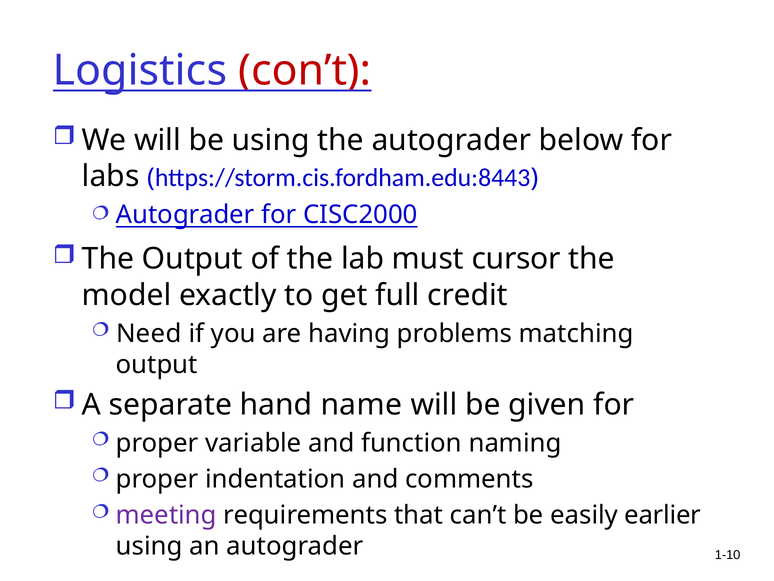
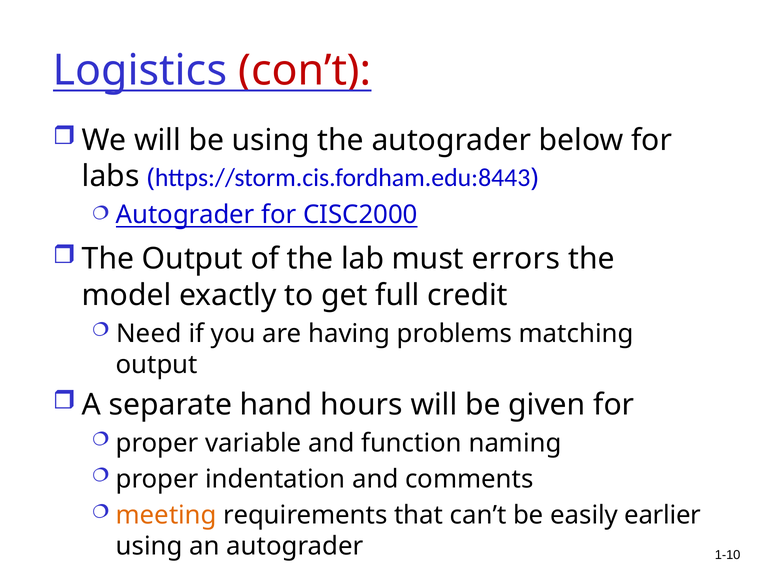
cursor: cursor -> errors
name: name -> hours
meeting colour: purple -> orange
